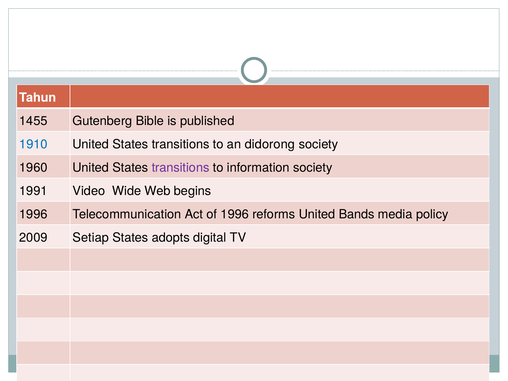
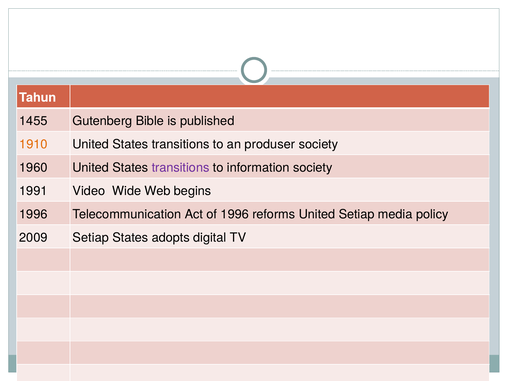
1910 colour: blue -> orange
didorong: didorong -> produser
United Bands: Bands -> Setiap
